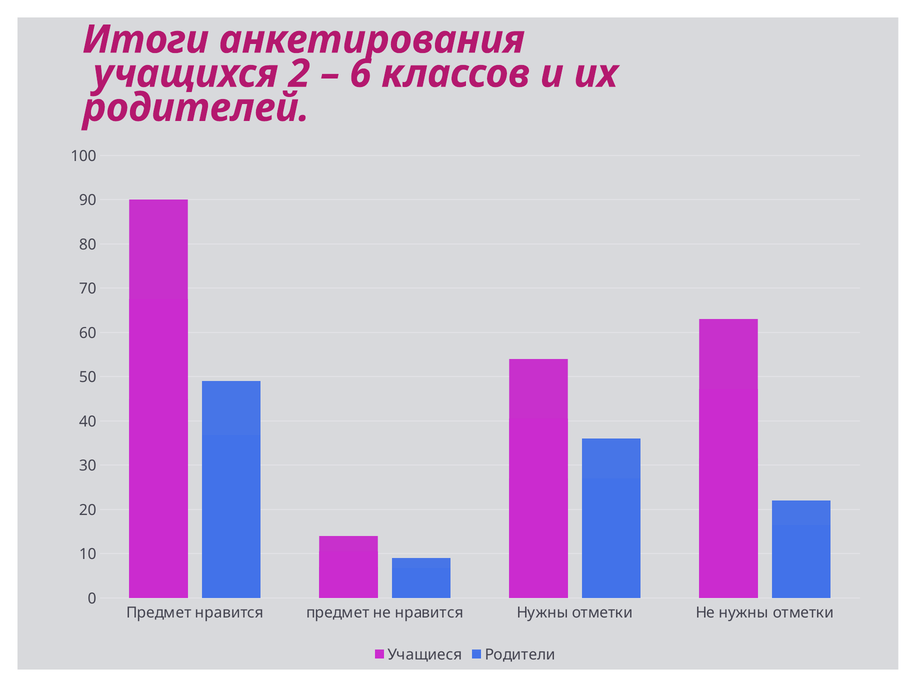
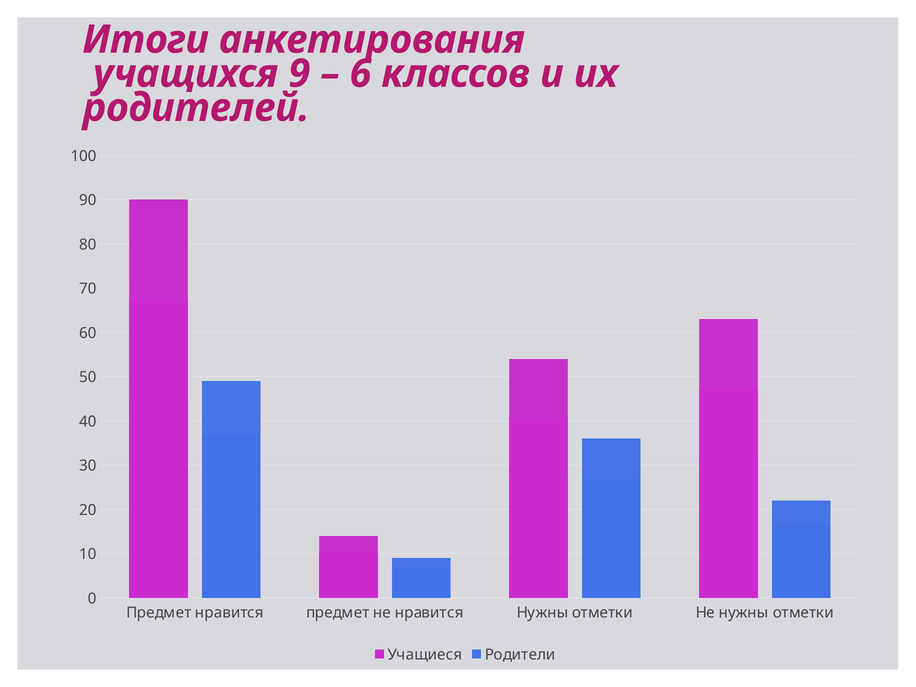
2: 2 -> 9
